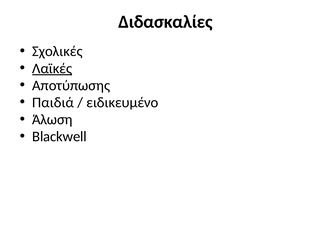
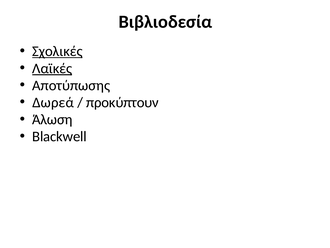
Διδασκαλίες: Διδασκαλίες -> Βιβλιοδεσία
Σχολικές underline: none -> present
Παιδιά: Παιδιά -> Δωρεά
ειδικευμένο: ειδικευμένο -> προκύπτουν
